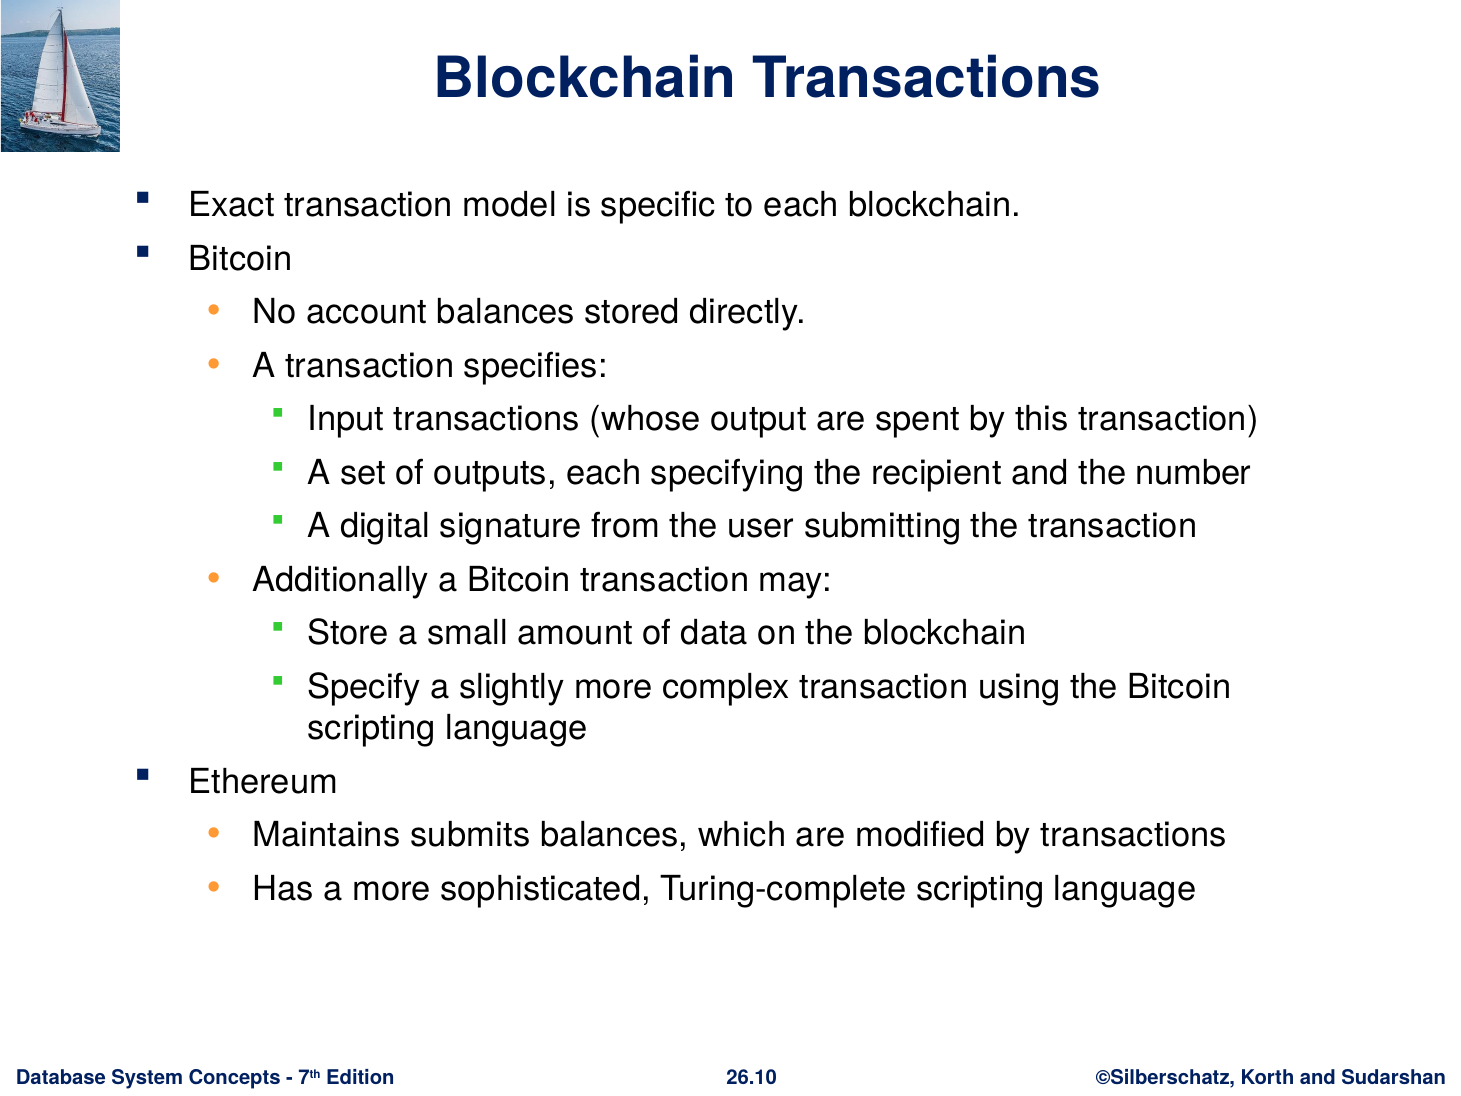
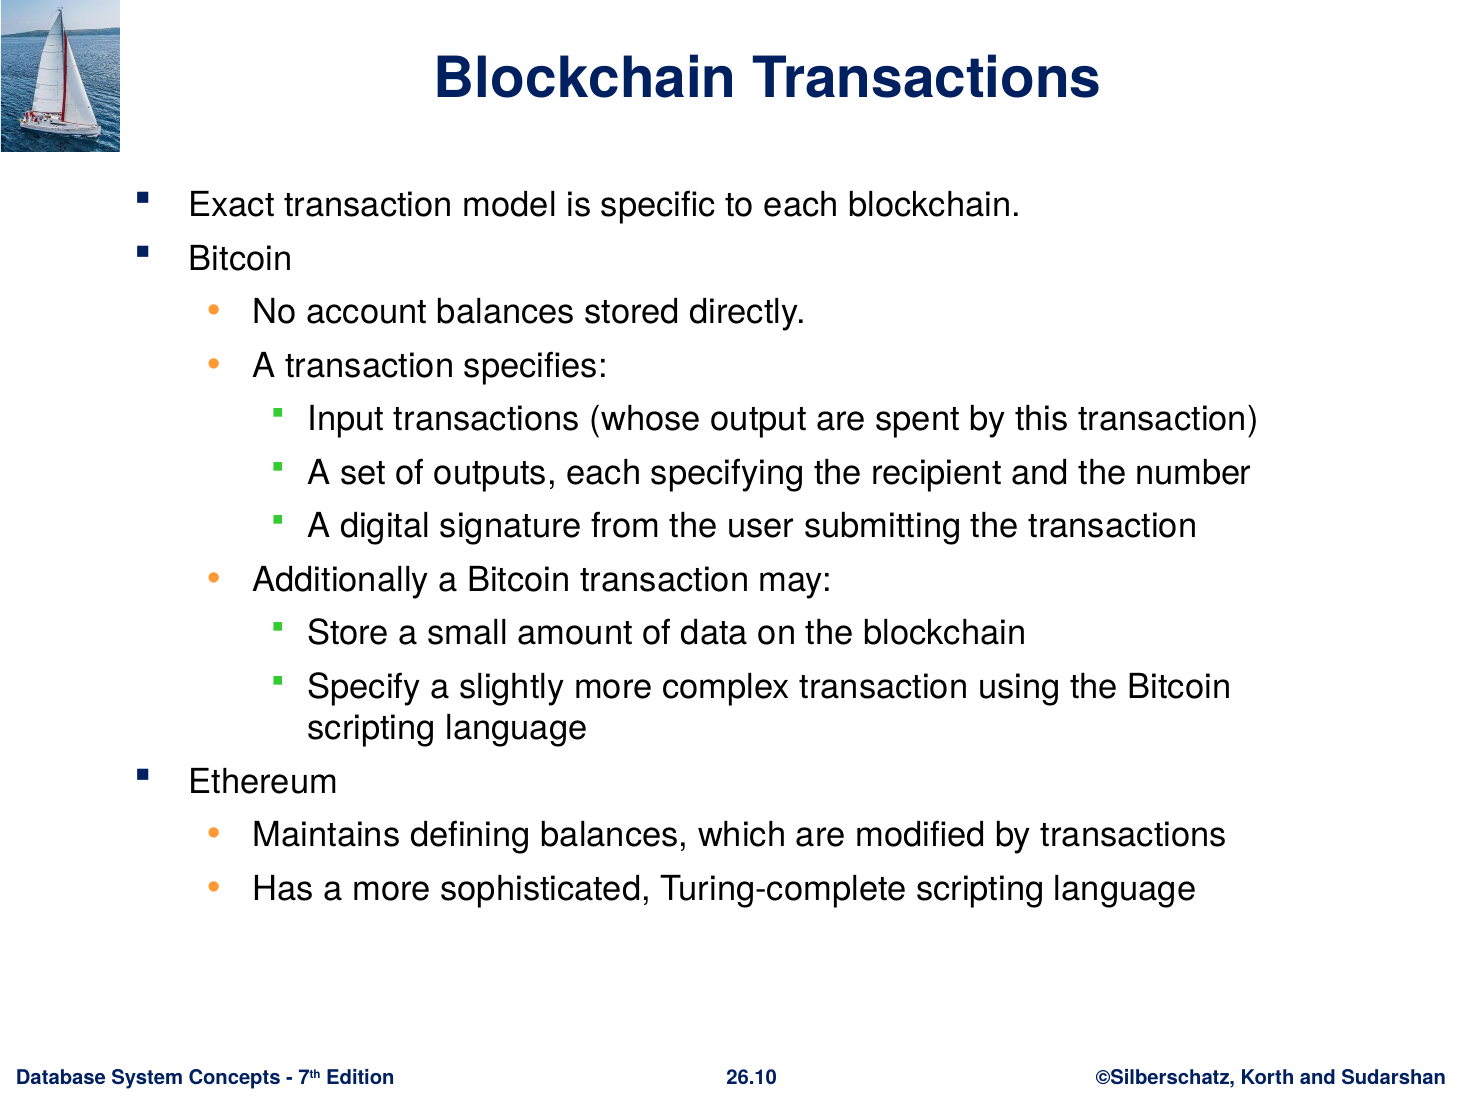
submits: submits -> defining
